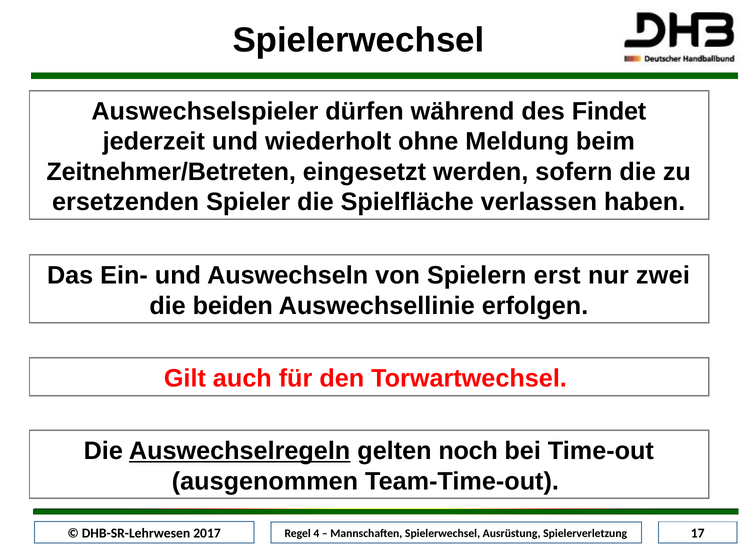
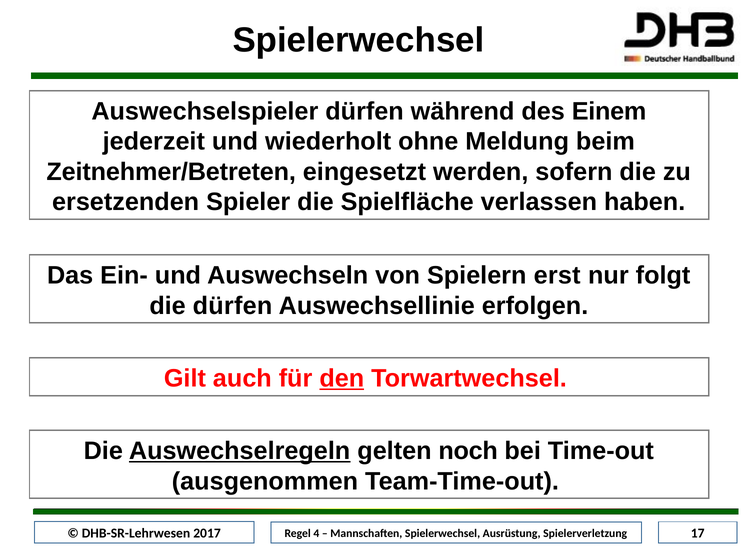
Findet: Findet -> Einem
zwei: zwei -> folgt
die beiden: beiden -> dürfen
den underline: none -> present
